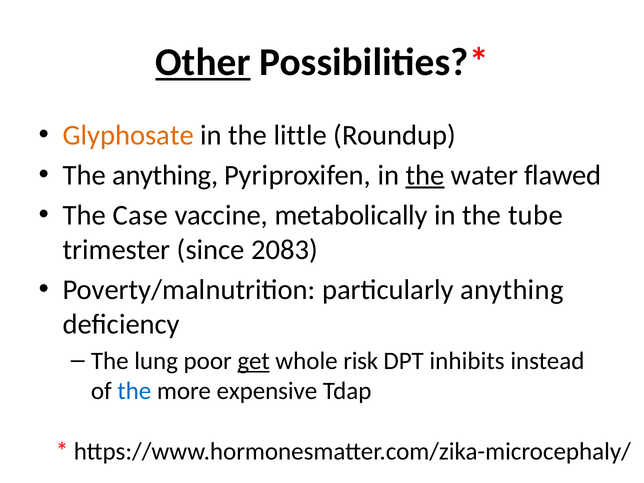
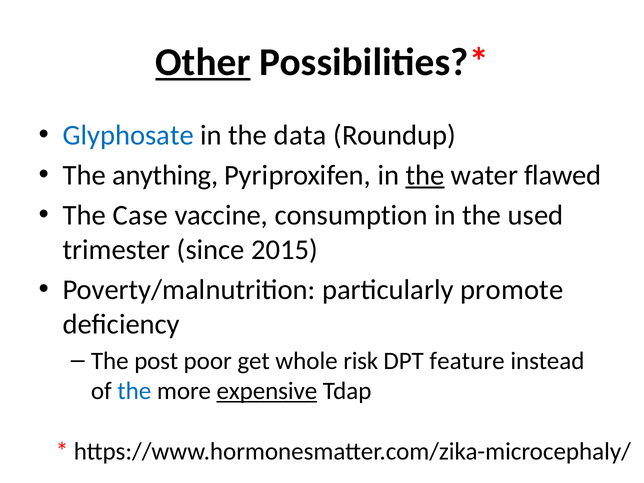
Glyphosate colour: orange -> blue
little: little -> data
metabolically: metabolically -> consumption
tube: tube -> used
2083: 2083 -> 2015
particularly anything: anything -> promote
lung: lung -> post
get underline: present -> none
inhibits: inhibits -> feature
expensive underline: none -> present
